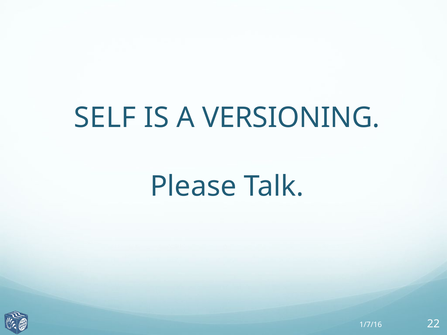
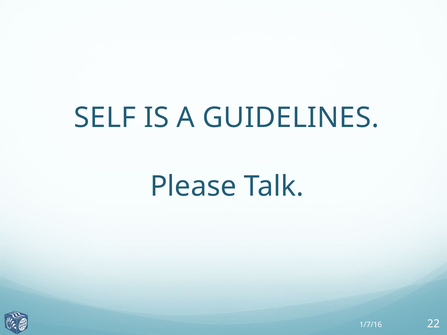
VERSIONING: VERSIONING -> GUIDELINES
